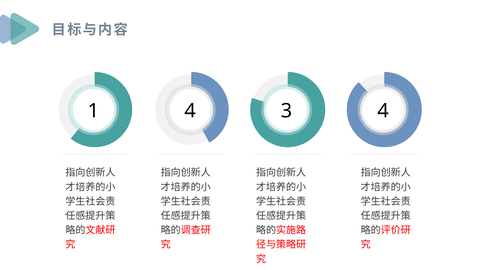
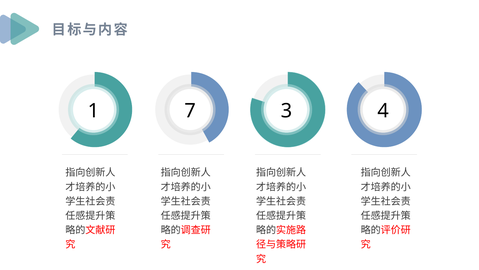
1 4: 4 -> 7
